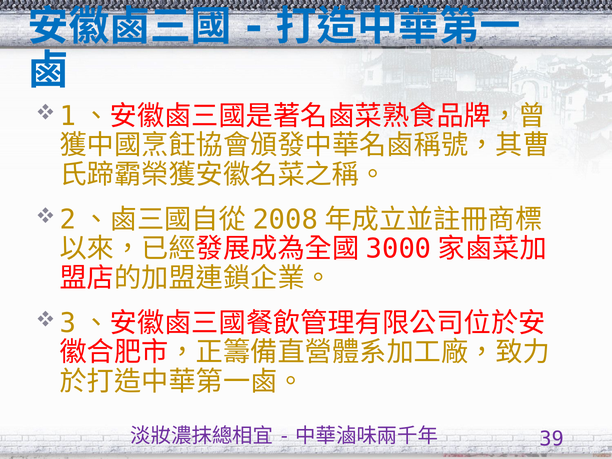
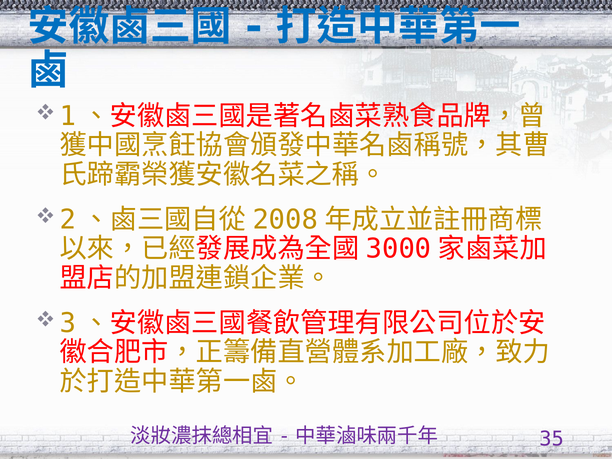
39: 39 -> 35
